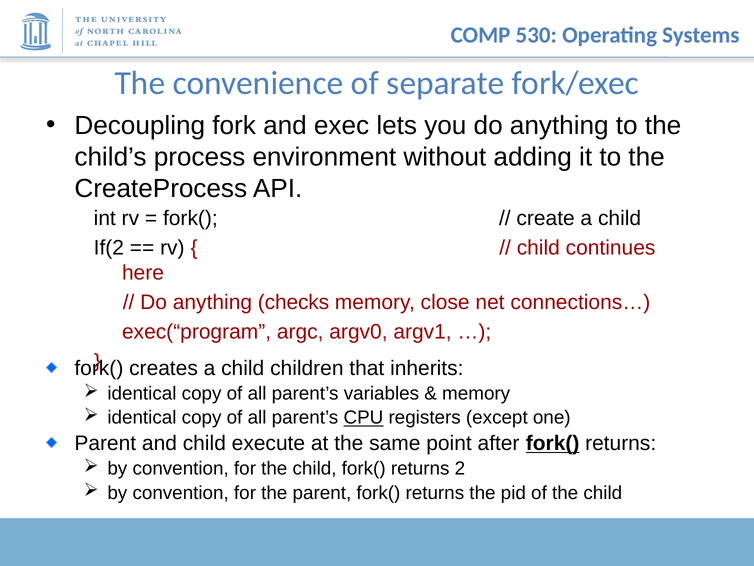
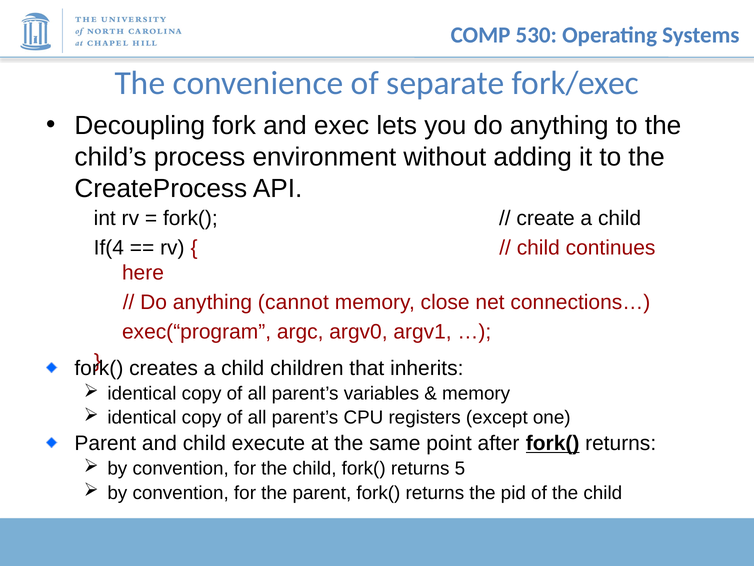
If(2: If(2 -> If(4
checks: checks -> cannot
CPU underline: present -> none
2: 2 -> 5
